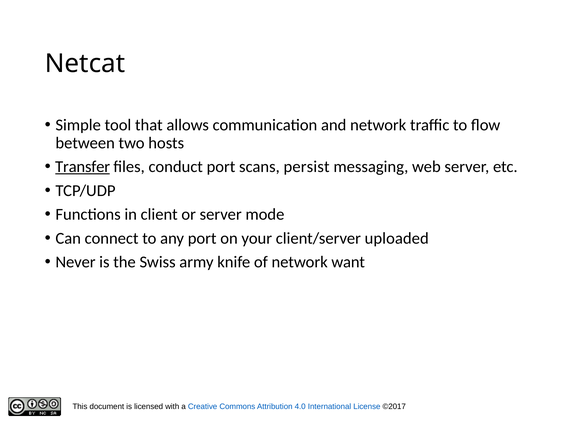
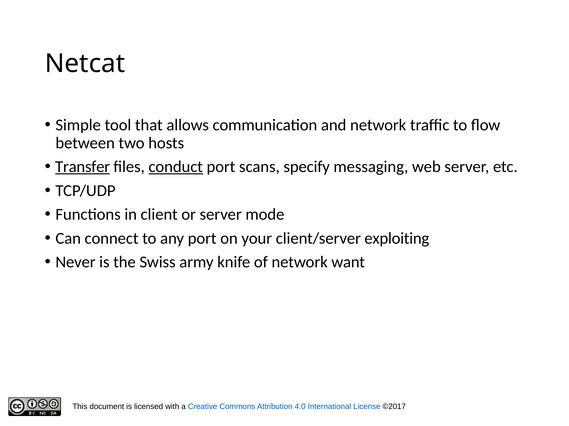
conduct underline: none -> present
persist: persist -> specify
uploaded: uploaded -> exploiting
